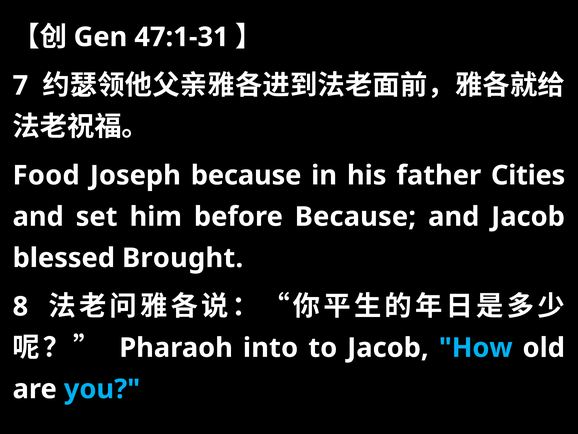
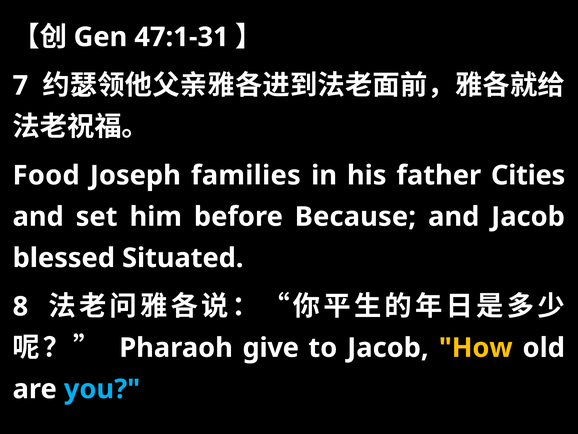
Joseph because: because -> families
Brought: Brought -> Situated
into: into -> give
How colour: light blue -> yellow
